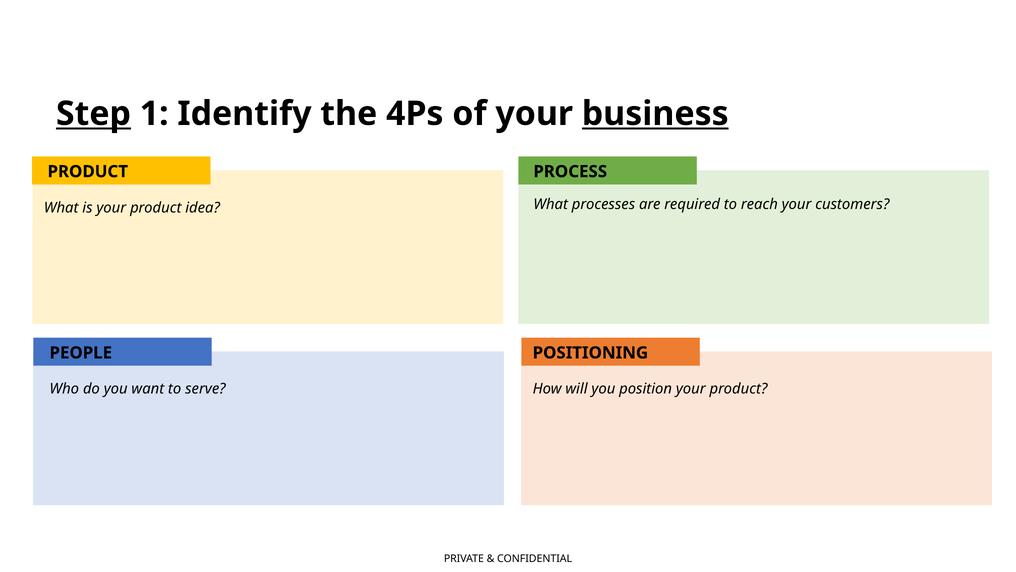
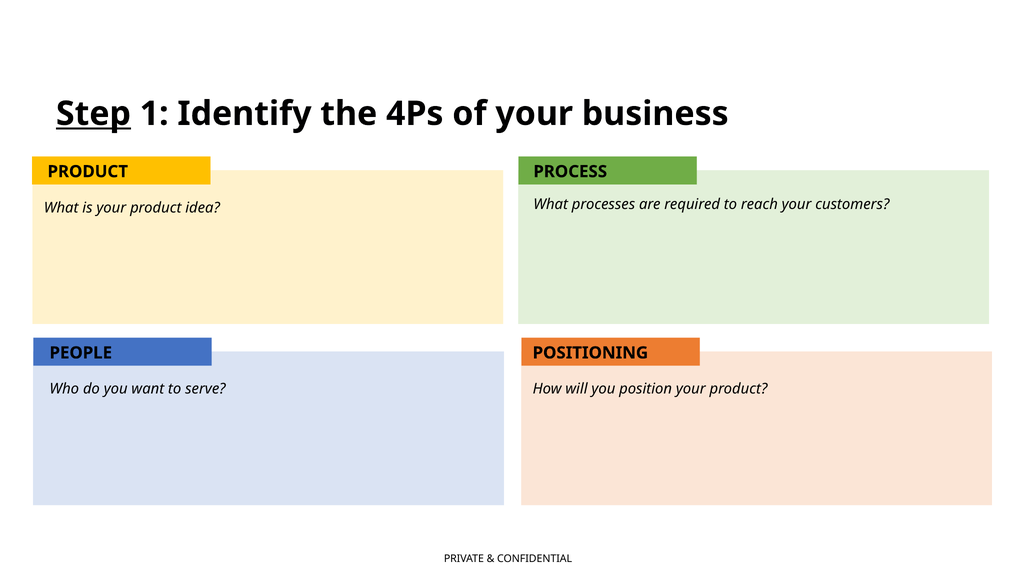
business underline: present -> none
